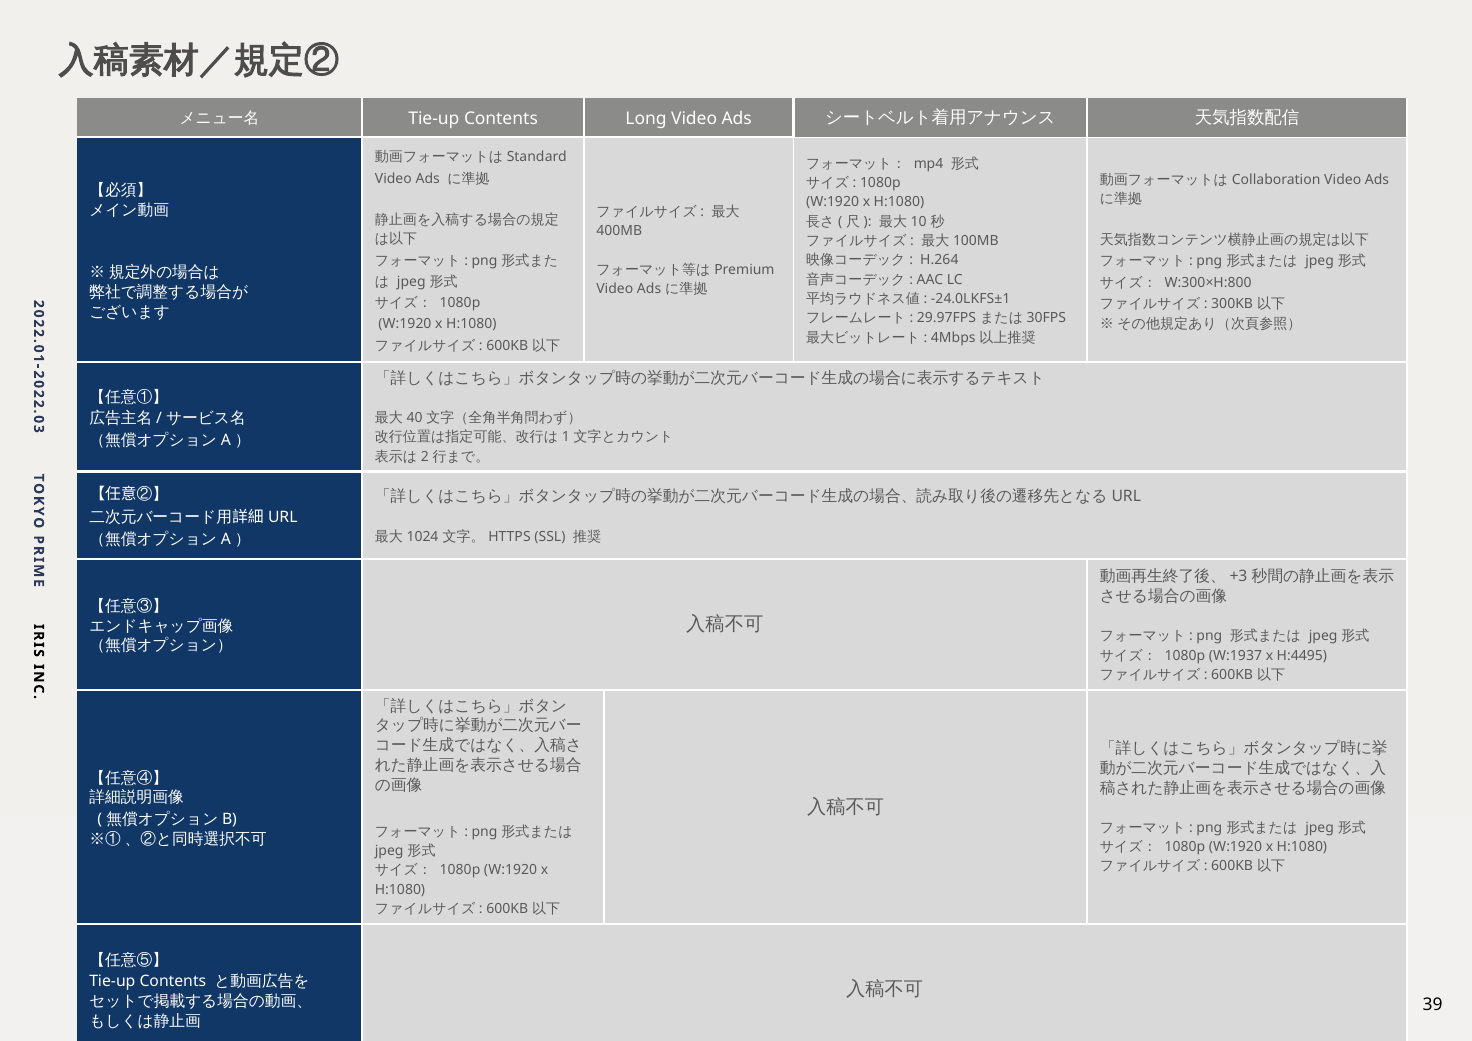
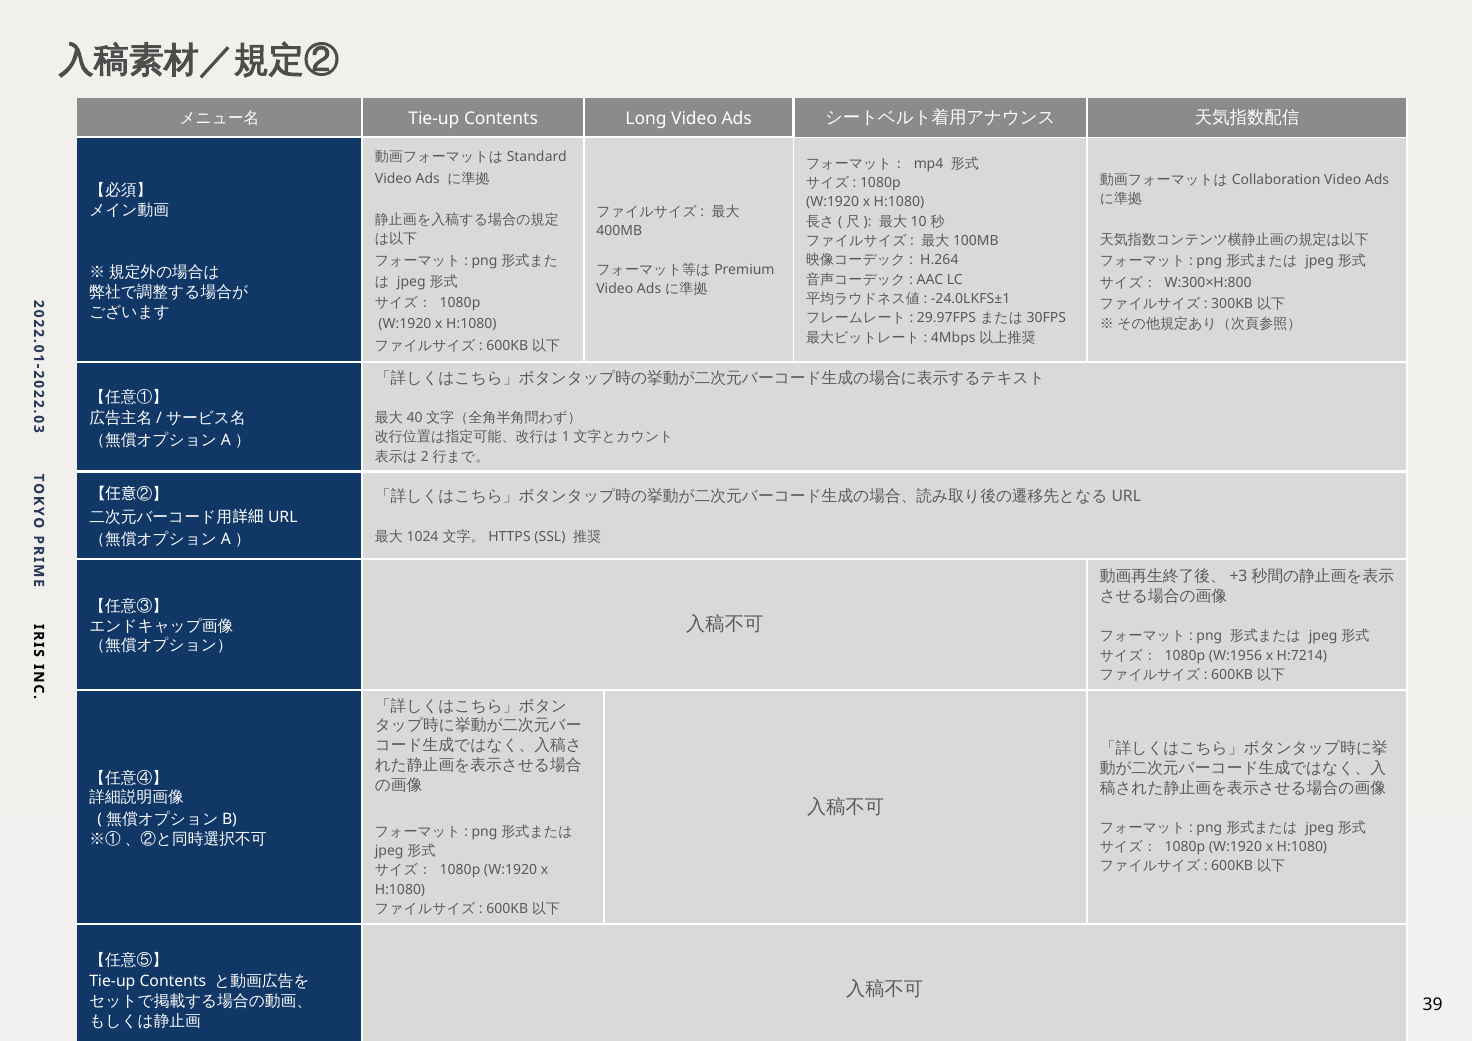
W:1937: W:1937 -> W:1956
H:4495: H:4495 -> H:7214
